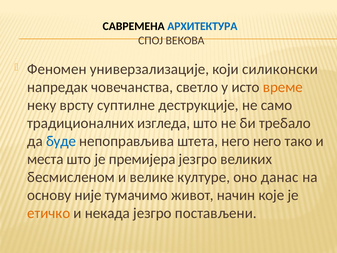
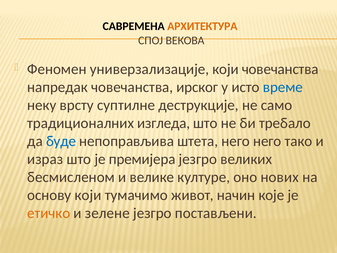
АРХИТЕКТУРА colour: blue -> orange
који силиконски: силиконски -> човечанства
светло: светло -> ирског
време colour: orange -> blue
места: места -> израз
данас: данас -> нових
основу није: није -> који
некада: некада -> зелене
